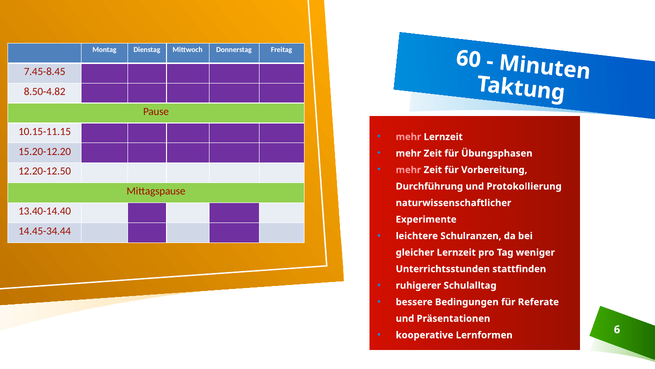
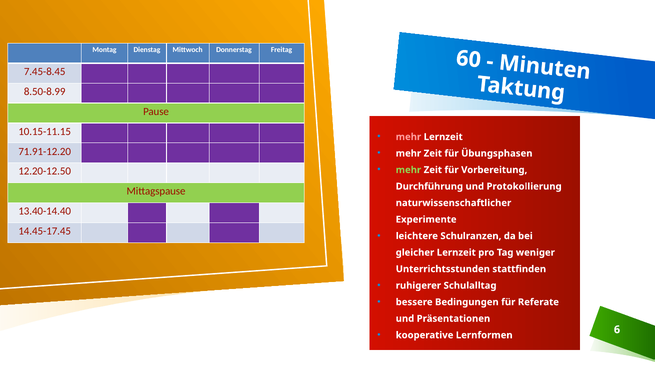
8.50-4.82: 8.50-4.82 -> 8.50-8.99
15.20-12.20: 15.20-12.20 -> 71.91-12.20
mehr at (408, 170) colour: pink -> light green
14.45-34.44: 14.45-34.44 -> 14.45-17.45
